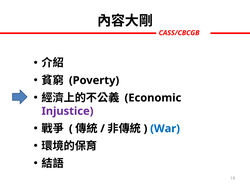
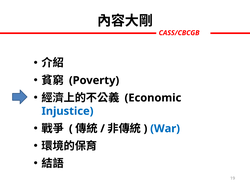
Injustice colour: purple -> blue
